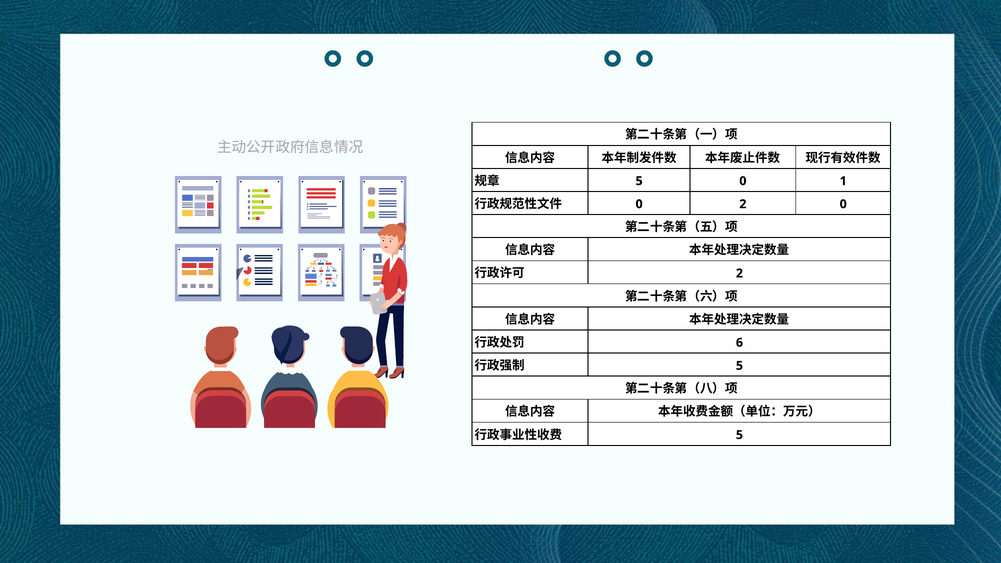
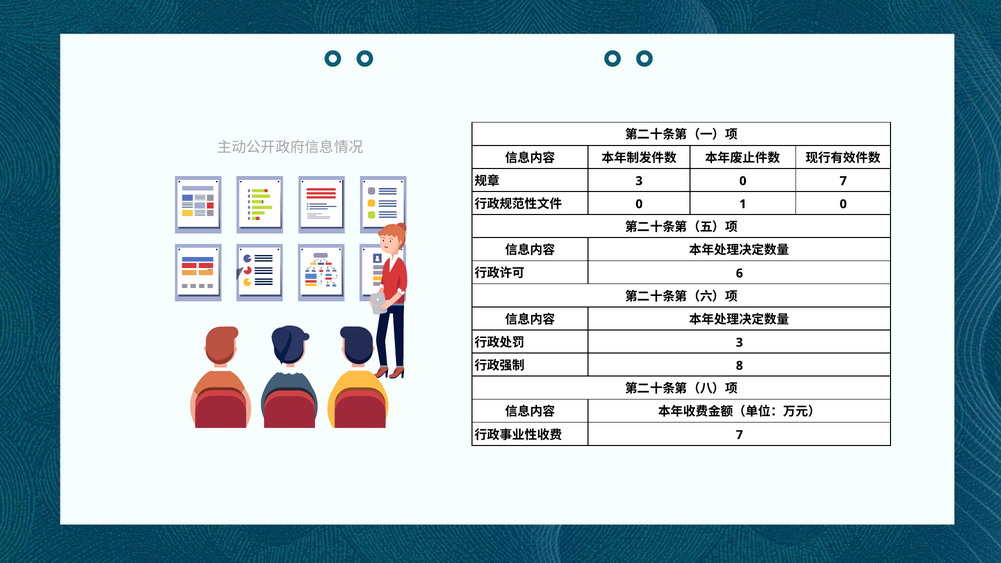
5 at (639, 181): 5 -> 3
0 1: 1 -> 7
0 2: 2 -> 1
2 at (739, 273): 2 -> 6
6 at (739, 343): 6 -> 3
5 at (739, 366): 5 -> 8
5 at (739, 435): 5 -> 7
